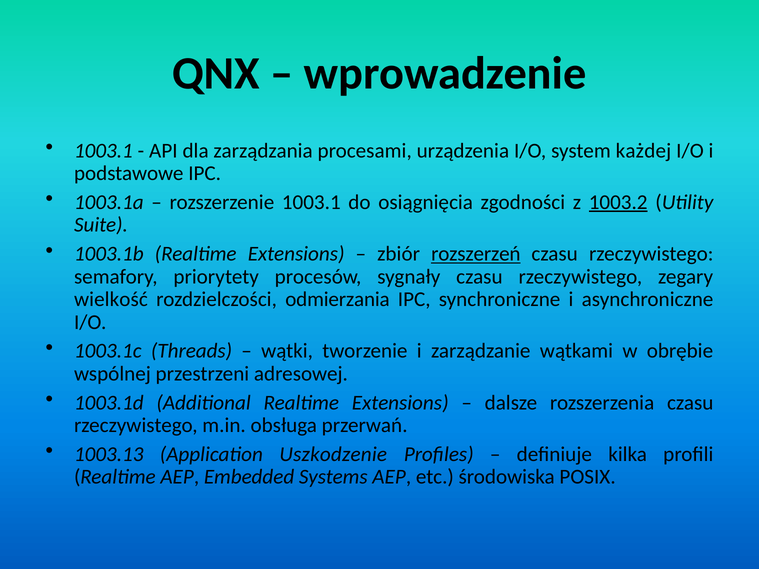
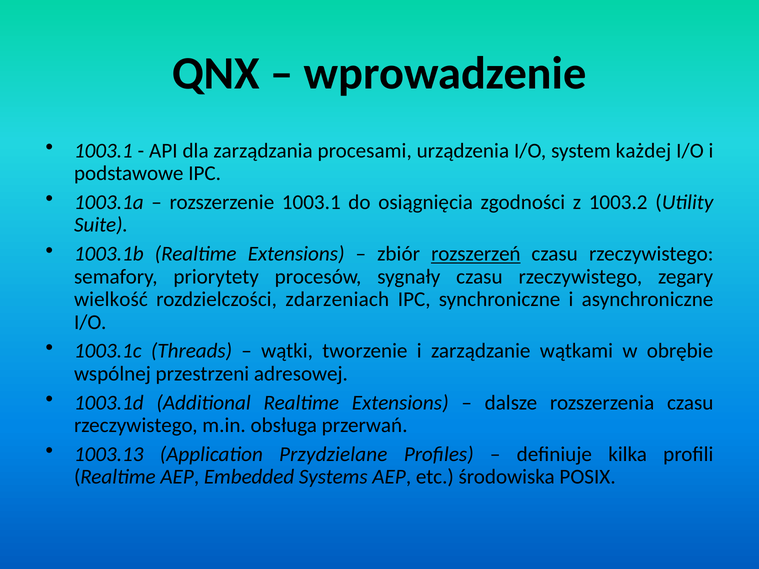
1003.2 underline: present -> none
odmierzania: odmierzania -> zdarzeniach
Uszkodzenie: Uszkodzenie -> Przydzielane
